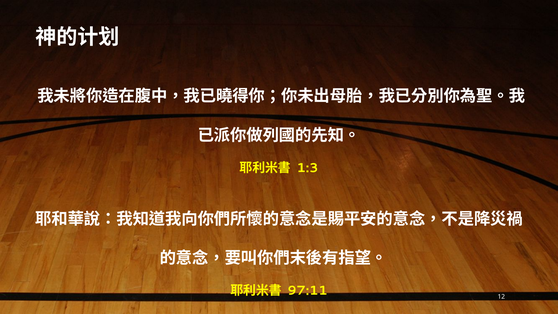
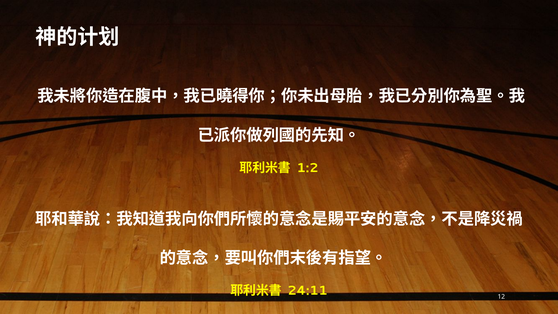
1:3: 1:3 -> 1:2
97:11: 97:11 -> 24:11
